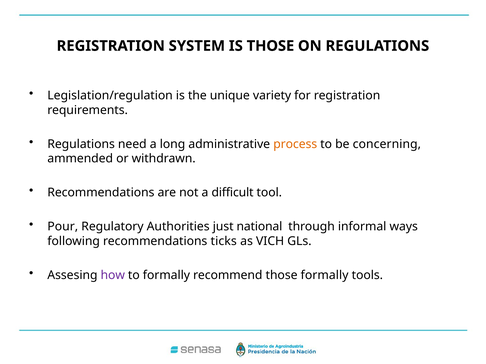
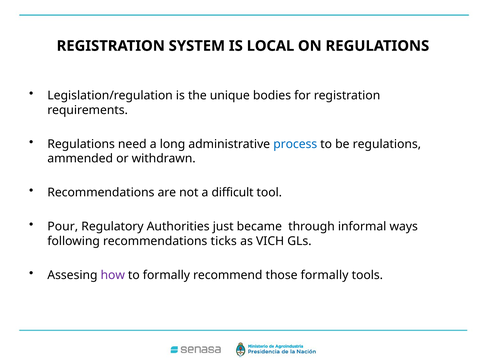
IS THOSE: THOSE -> LOCAL
variety: variety -> bodies
process colour: orange -> blue
be concerning: concerning -> regulations
national: national -> became
